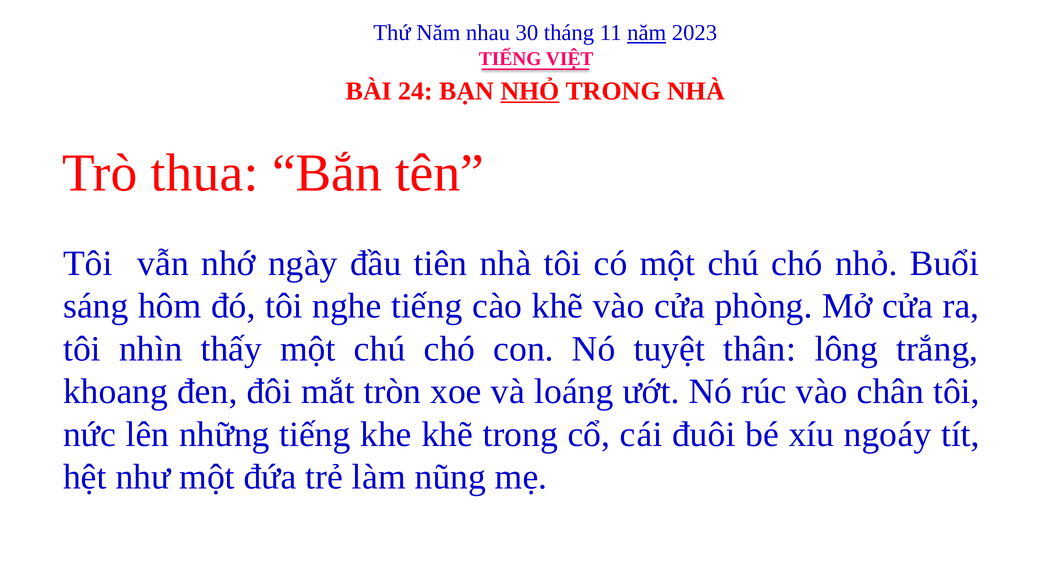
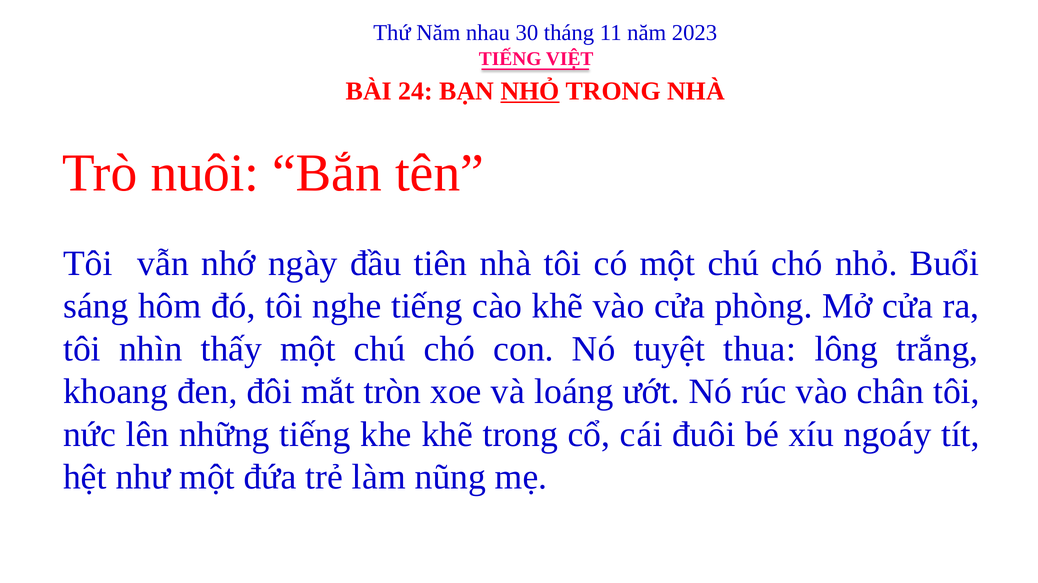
năm at (647, 33) underline: present -> none
thua: thua -> nuôi
thân: thân -> thua
